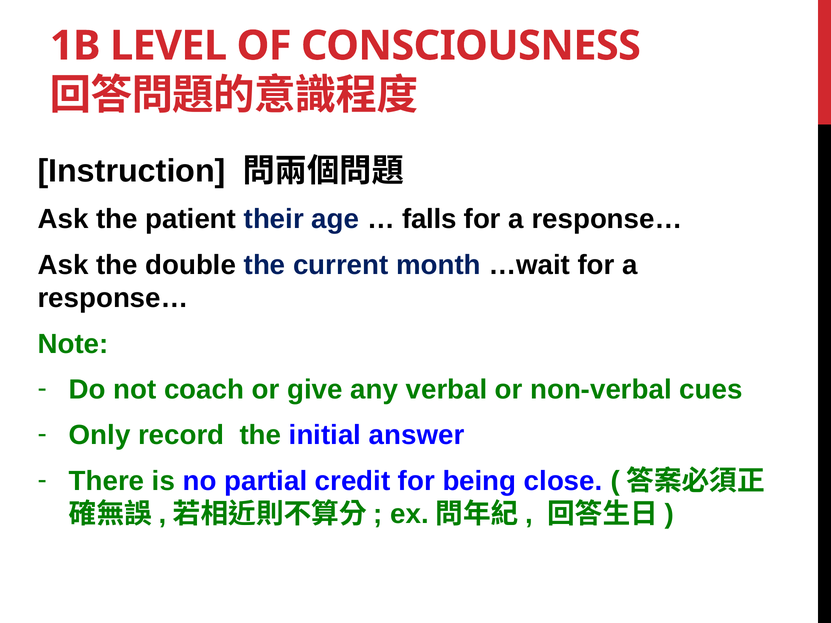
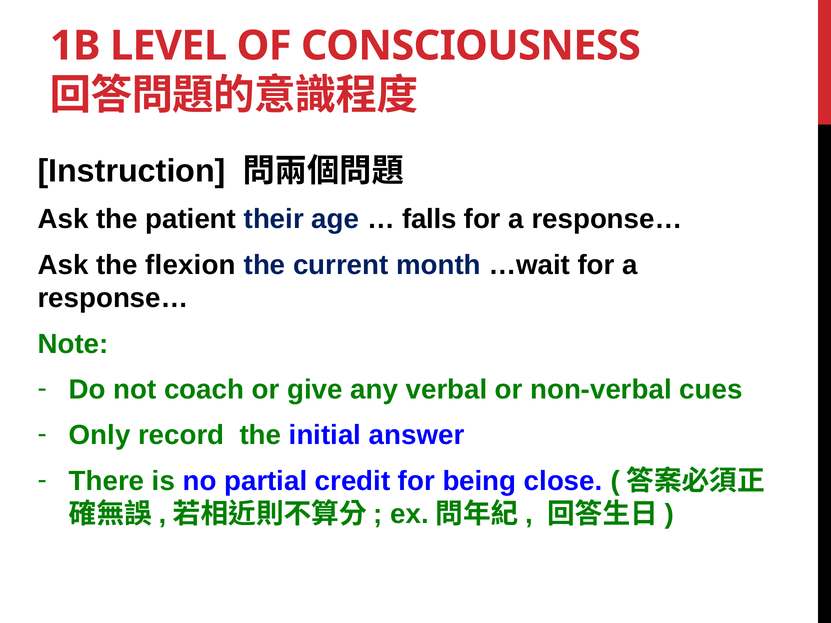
double: double -> flexion
